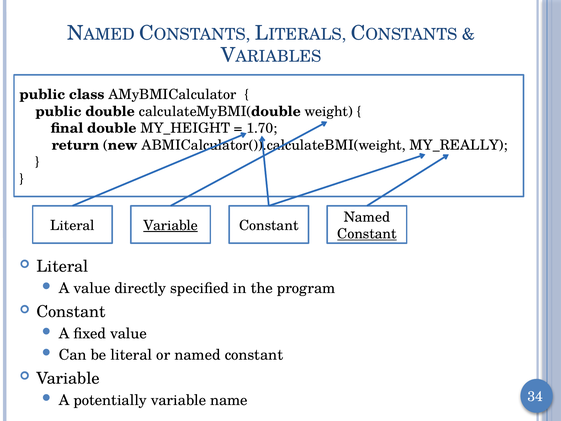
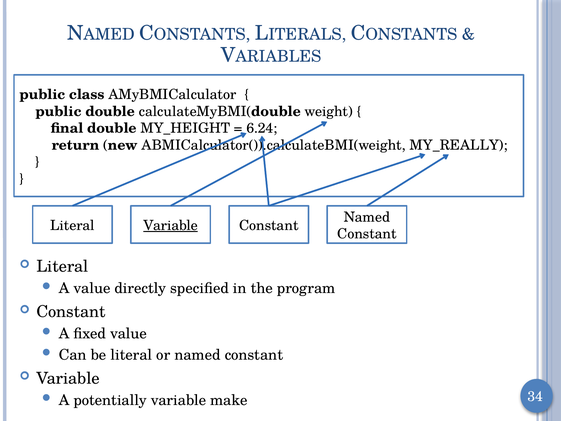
1.70: 1.70 -> 6.24
Constant at (367, 234) underline: present -> none
name: name -> make
